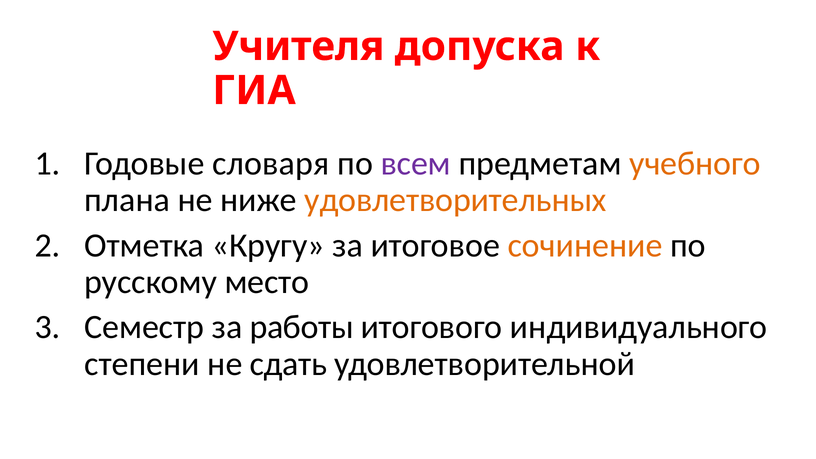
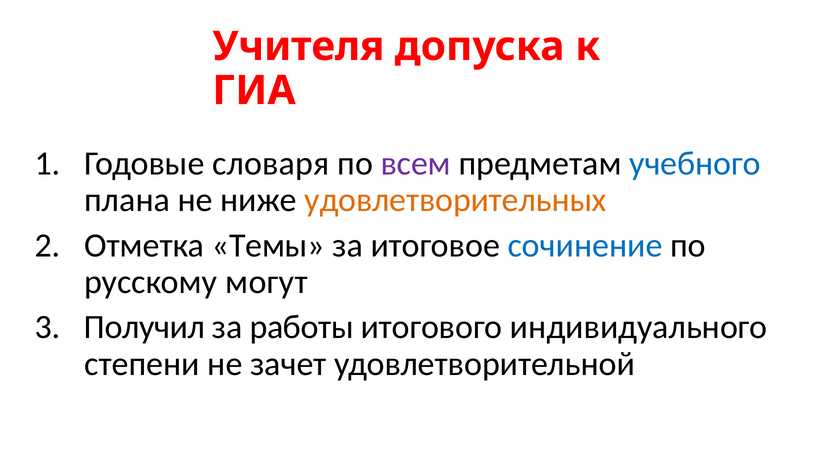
учебного colour: orange -> blue
Кругу: Кругу -> Темы
сочинение colour: orange -> blue
место: место -> могут
Семестр: Семестр -> Получил
сдать: сдать -> зачет
